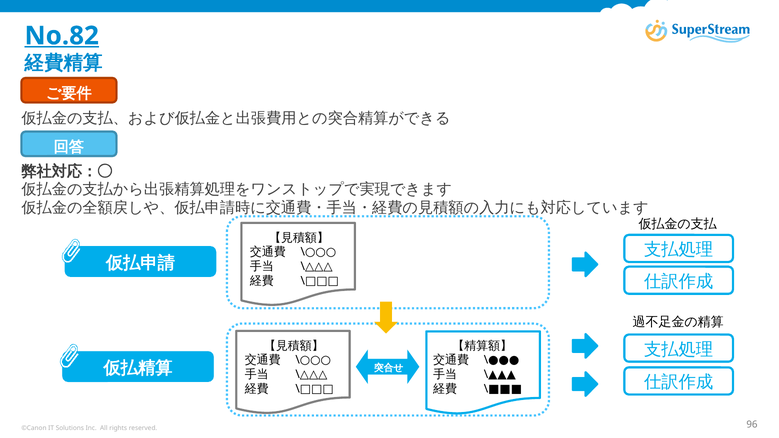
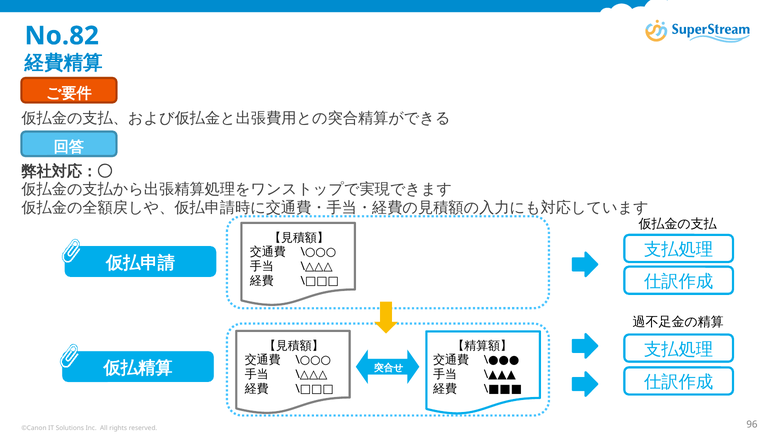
No.82 underline: present -> none
